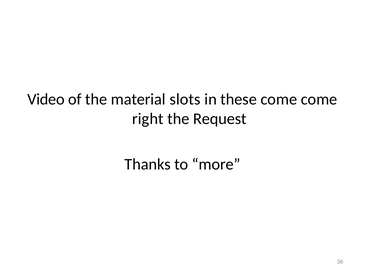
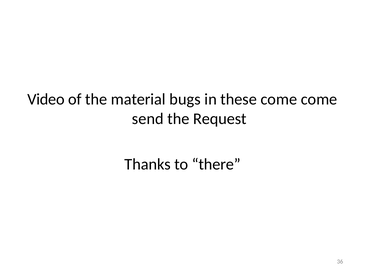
slots: slots -> bugs
right: right -> send
more: more -> there
